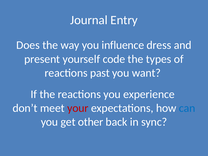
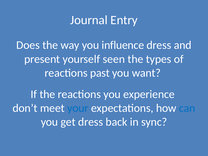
code: code -> seen
your colour: red -> blue
get other: other -> dress
